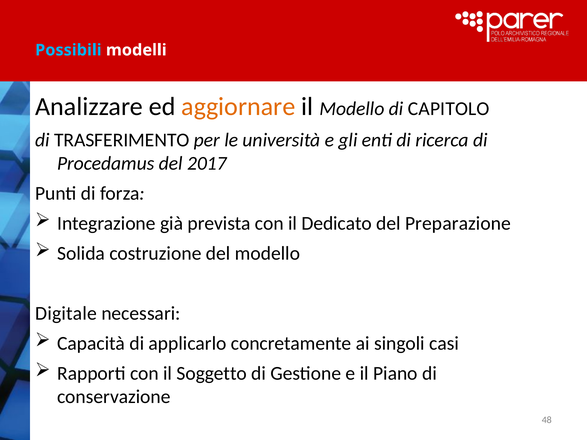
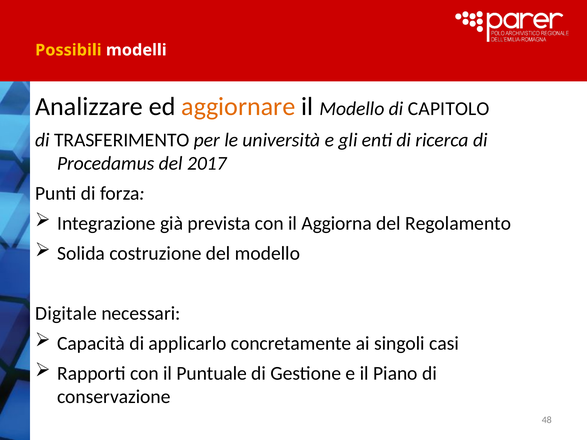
Possibili colour: light blue -> yellow
Dedicato: Dedicato -> Aggiorna
Preparazione: Preparazione -> Regolamento
Soggetto: Soggetto -> Puntuale
